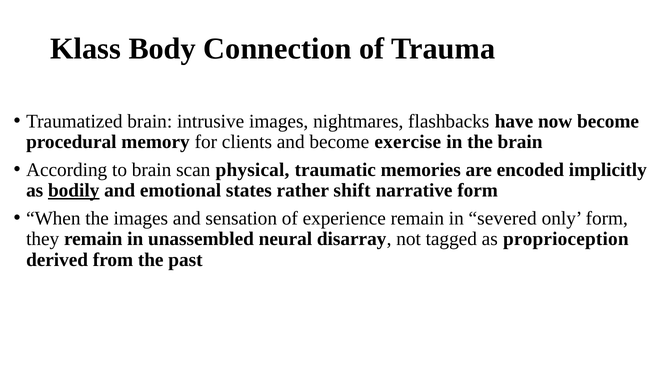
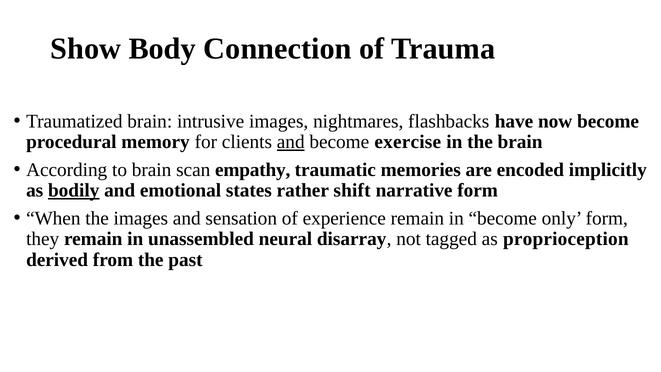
Klass: Klass -> Show
and at (291, 142) underline: none -> present
physical: physical -> empathy
in severed: severed -> become
